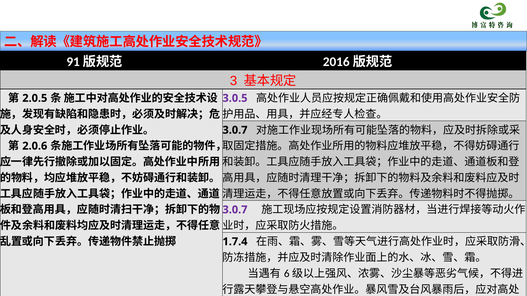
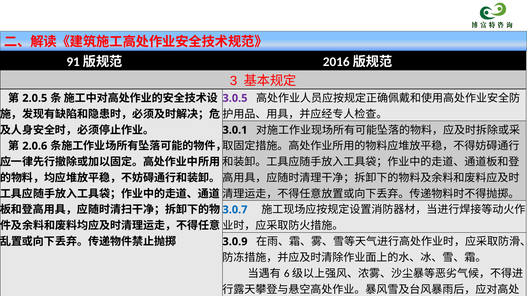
3.0.7 at (235, 130): 3.0.7 -> 3.0.1
3.0.7 at (235, 210) colour: purple -> blue
1.7.4: 1.7.4 -> 3.0.9
